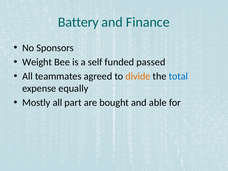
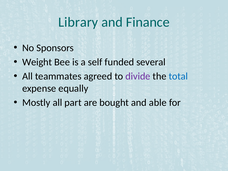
Battery: Battery -> Library
passed: passed -> several
divide colour: orange -> purple
